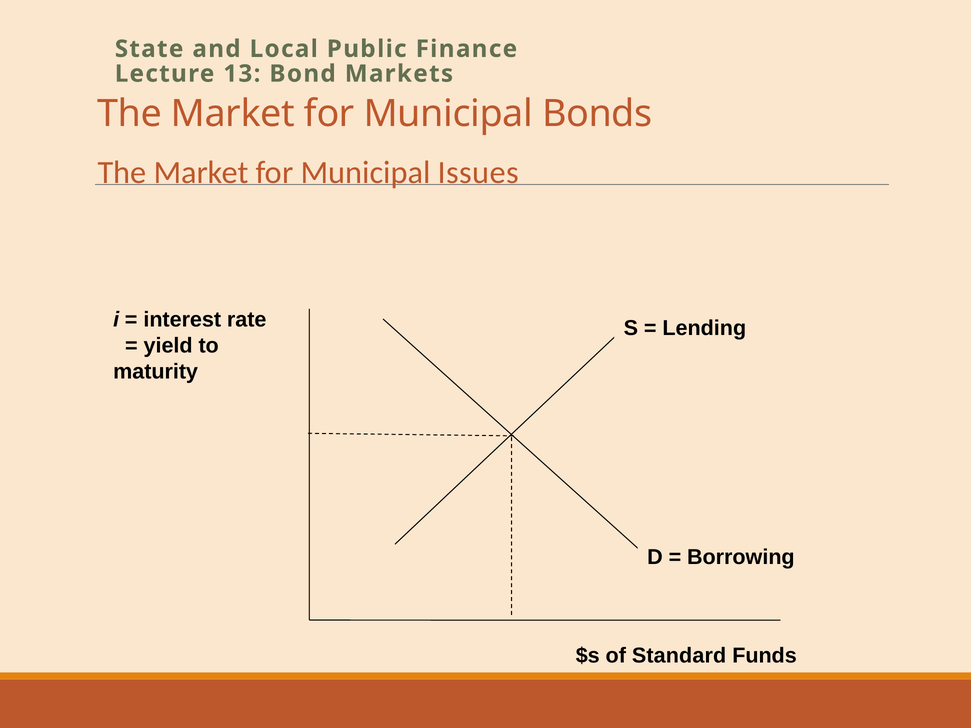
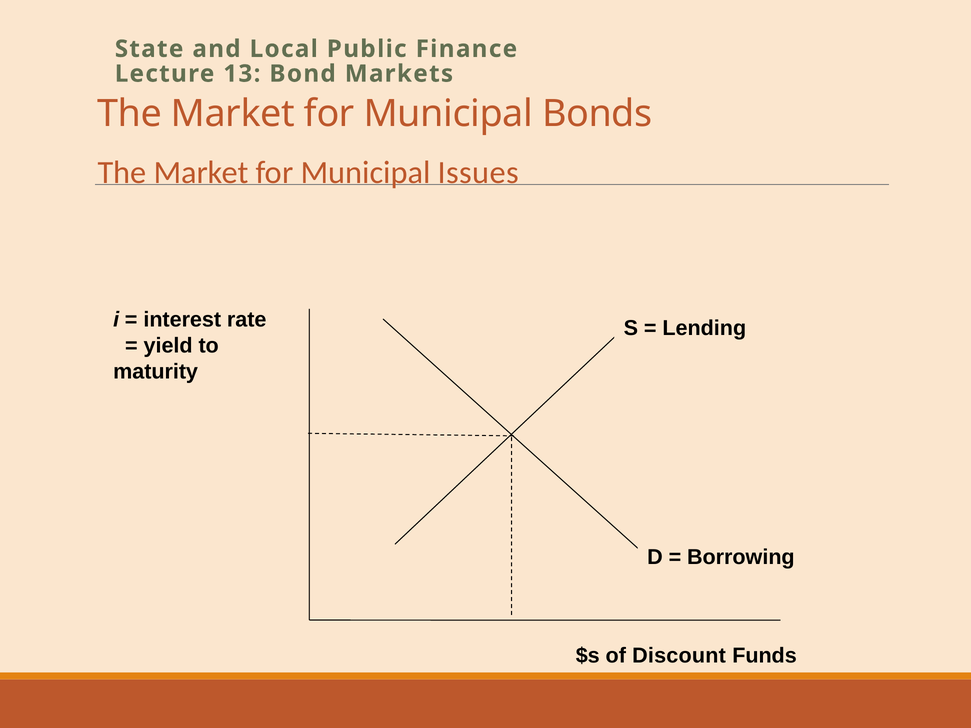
Standard: Standard -> Discount
